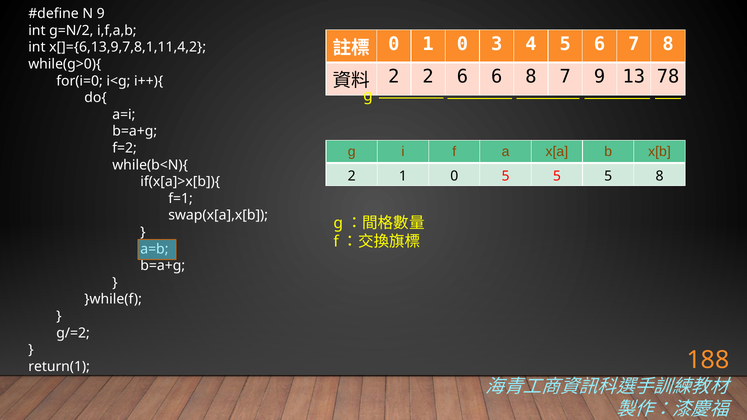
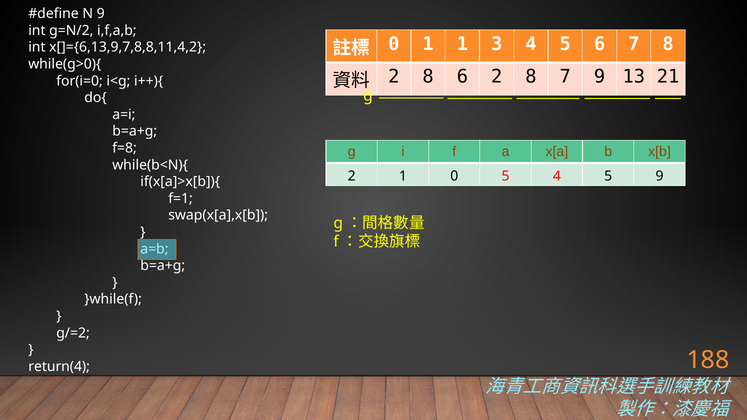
0 1 0: 0 -> 1
x[]={6,13,9,7,8,1,11,4,2: x[]={6,13,9,7,8,1,11,4,2 -> x[]={6,13,9,7,8,8,11,4,2
2 at (428, 77): 2 -> 8
6 6: 6 -> 2
78: 78 -> 21
f=2: f=2 -> f=8
0 5 5: 5 -> 4
5 8: 8 -> 9
return(1: return(1 -> return(4
